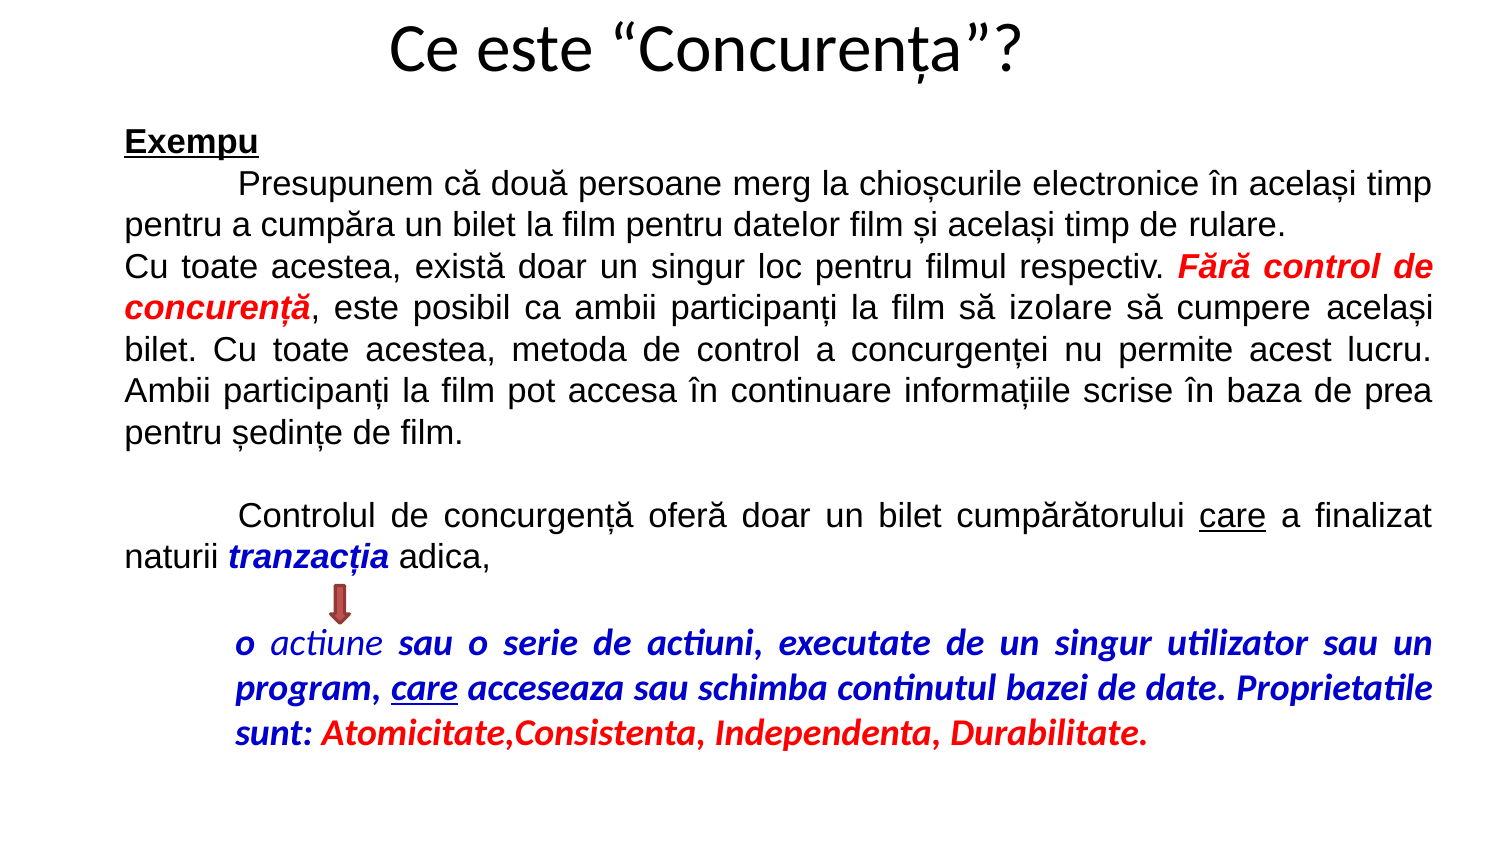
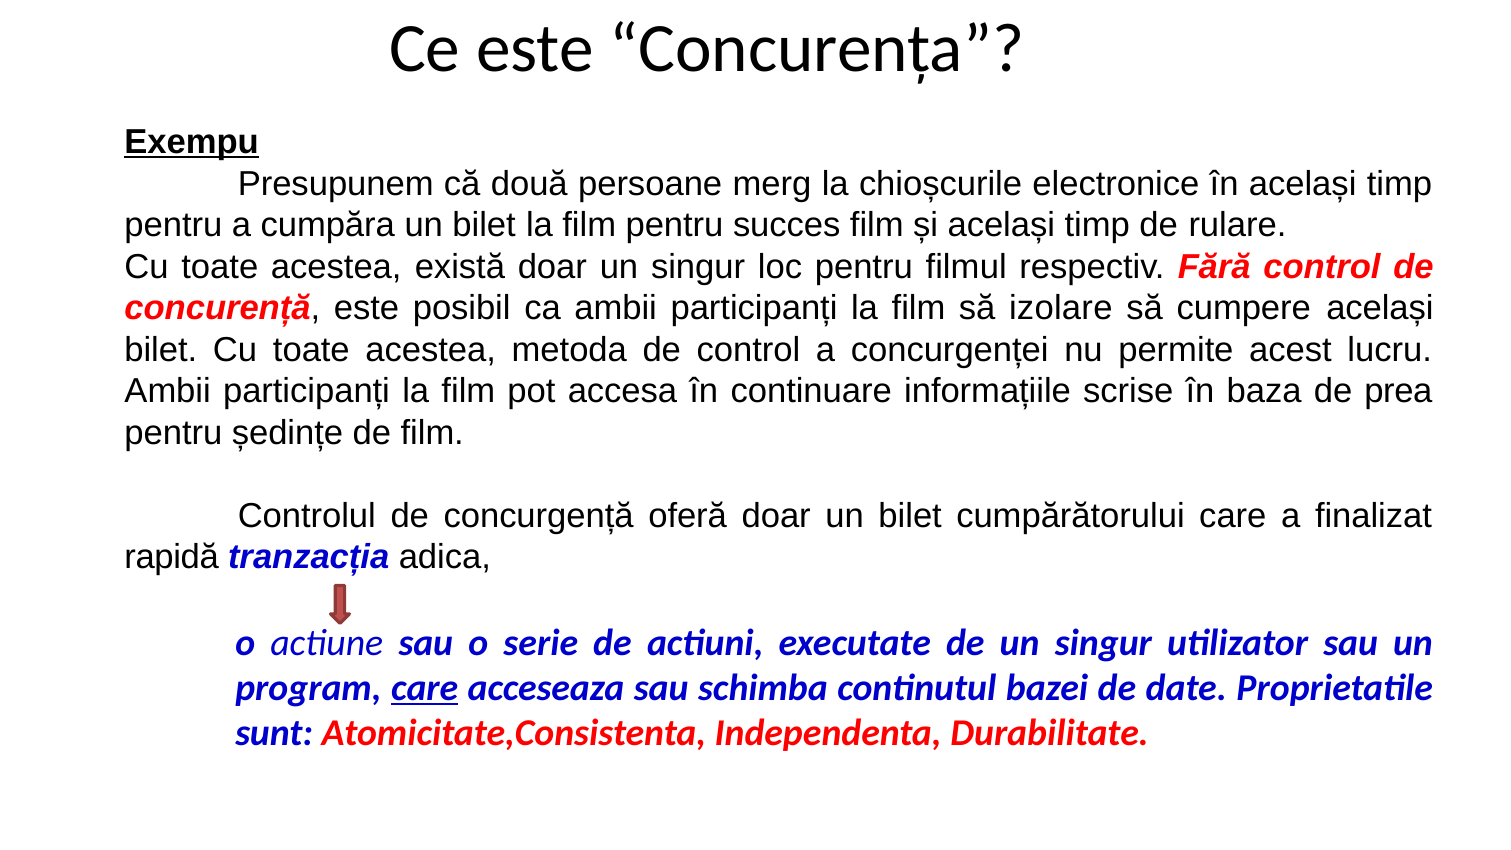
datelor: datelor -> succes
care at (1233, 516) underline: present -> none
naturii: naturii -> rapidă
